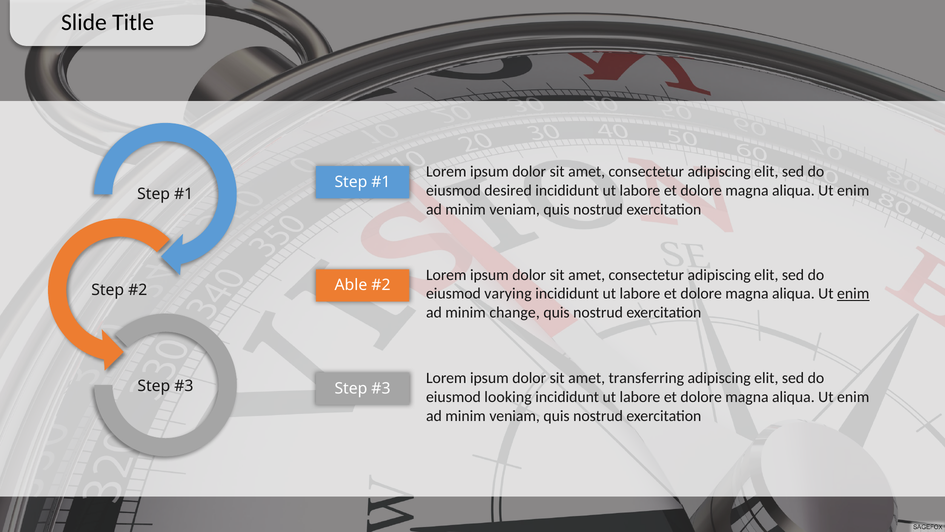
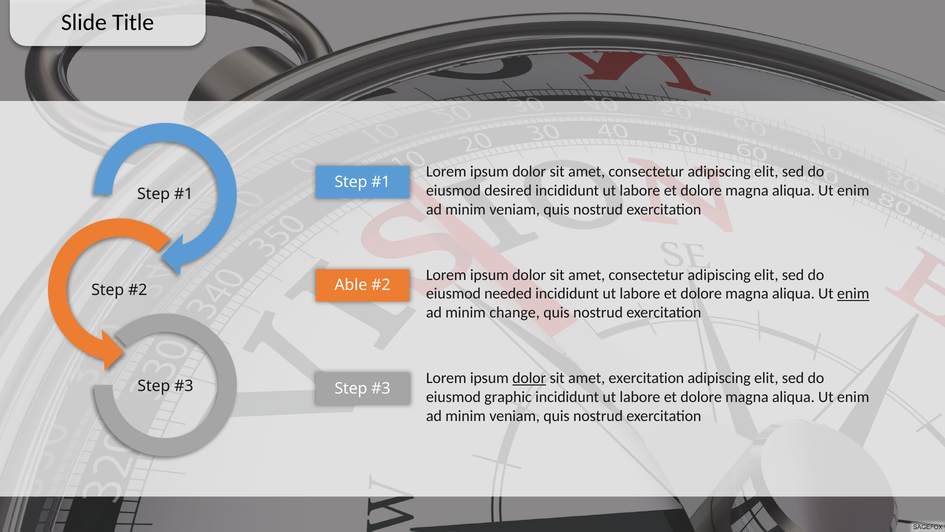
varying: varying -> needed
dolor at (529, 378) underline: none -> present
amet transferring: transferring -> exercitation
looking: looking -> graphic
